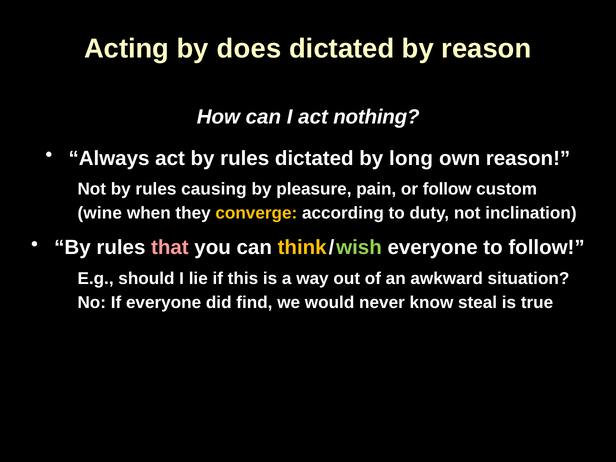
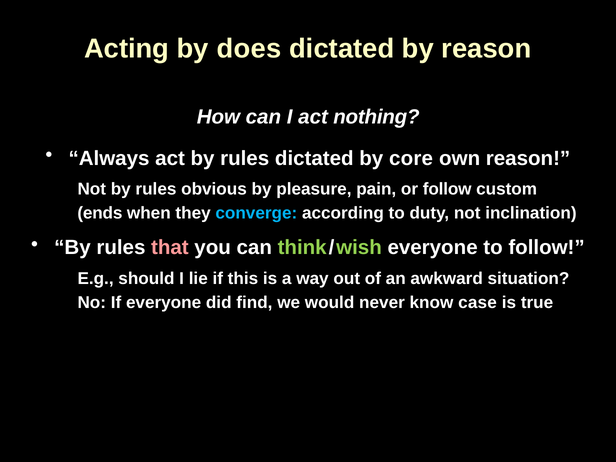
long: long -> core
causing: causing -> obvious
wine: wine -> ends
converge colour: yellow -> light blue
think colour: yellow -> light green
steal: steal -> case
